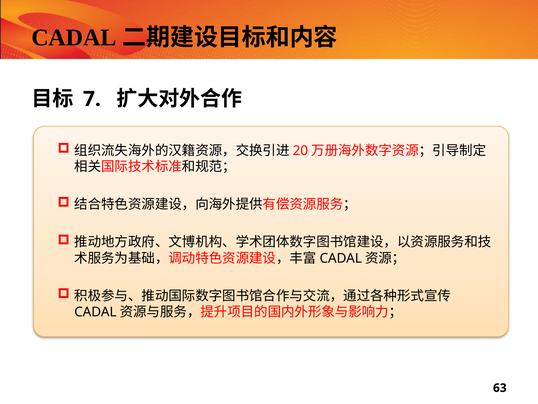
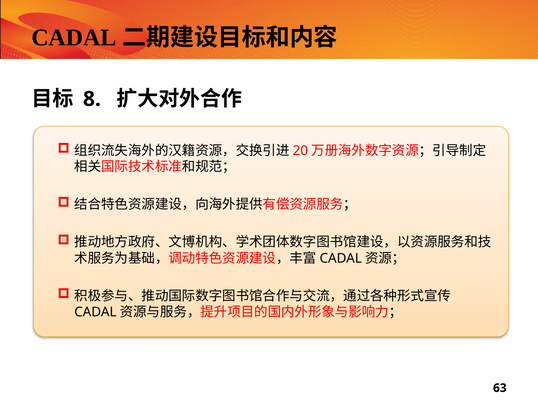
7: 7 -> 8
